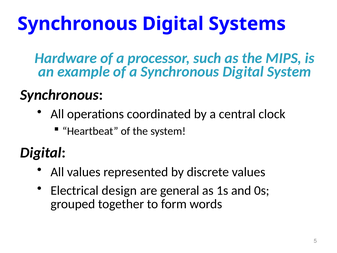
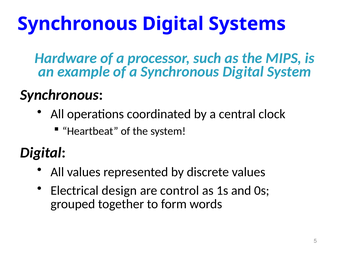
general: general -> control
